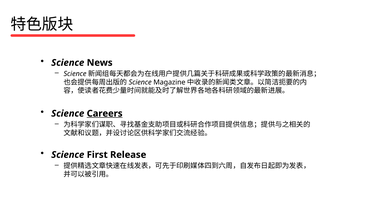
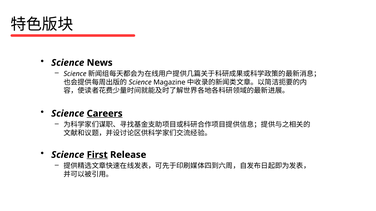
First underline: none -> present
